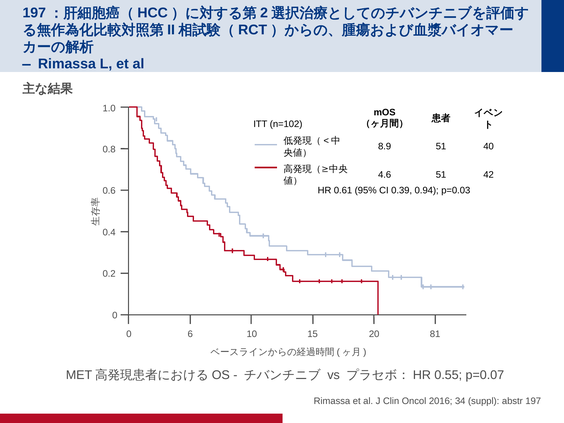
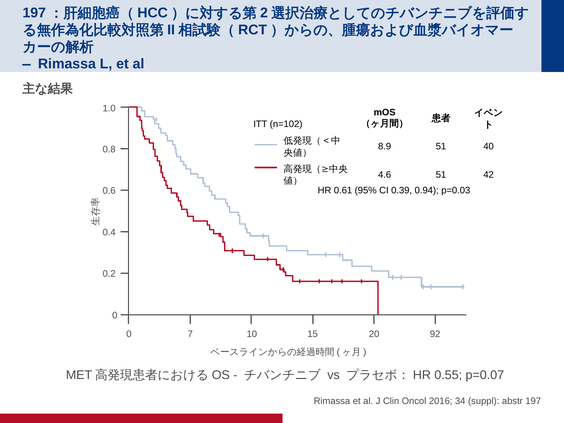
6: 6 -> 7
81: 81 -> 92
